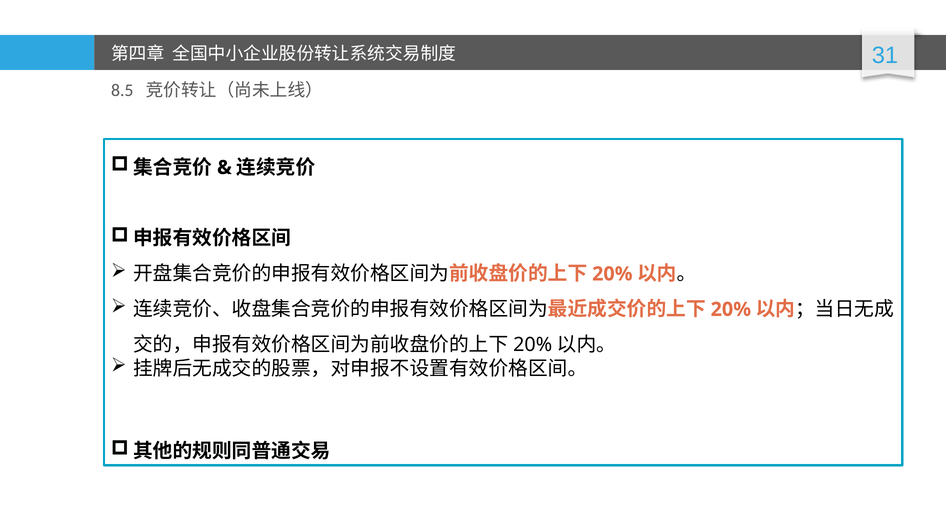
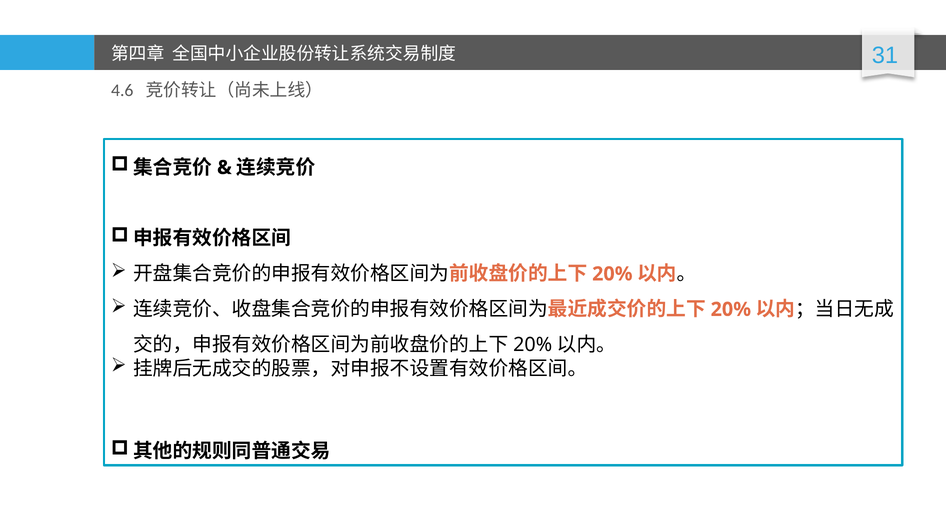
8.5: 8.5 -> 4.6
